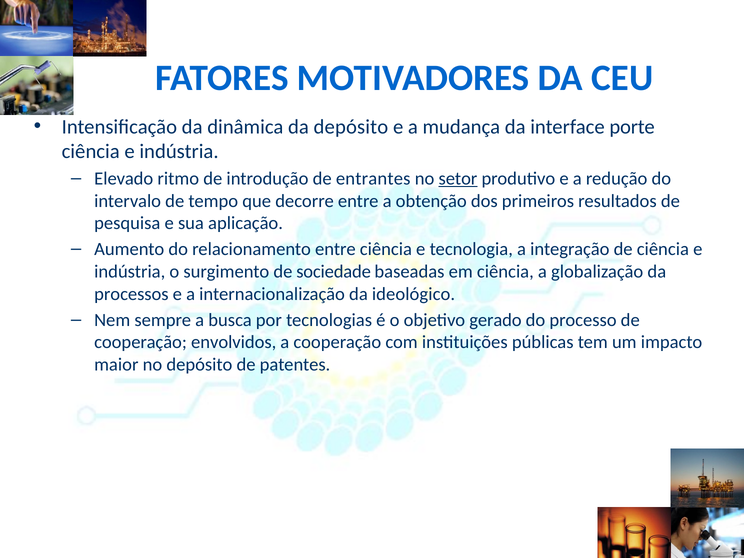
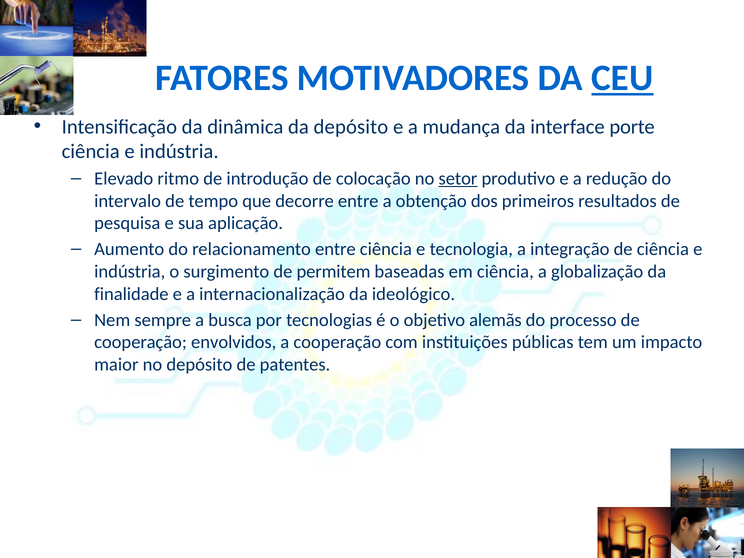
CEU underline: none -> present
entrantes: entrantes -> colocação
sociedade: sociedade -> permitem
processos: processos -> finalidade
gerado: gerado -> alemãs
